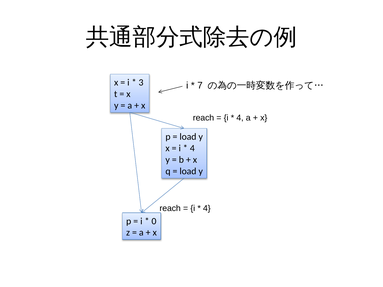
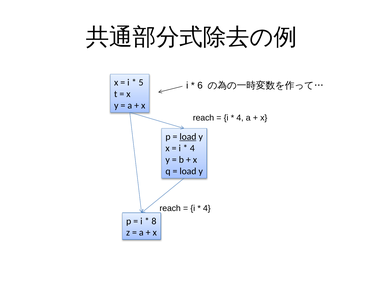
3: 3 -> 5
7: 7 -> 6
load at (188, 137) underline: none -> present
0: 0 -> 8
